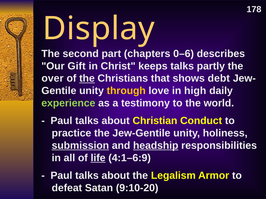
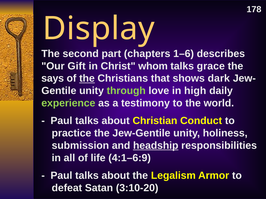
0–6: 0–6 -> 1–6
keeps: keeps -> whom
partly: partly -> grace
over: over -> says
debt: debt -> dark
through colour: yellow -> light green
submission underline: present -> none
life underline: present -> none
9:10-20: 9:10-20 -> 3:10-20
